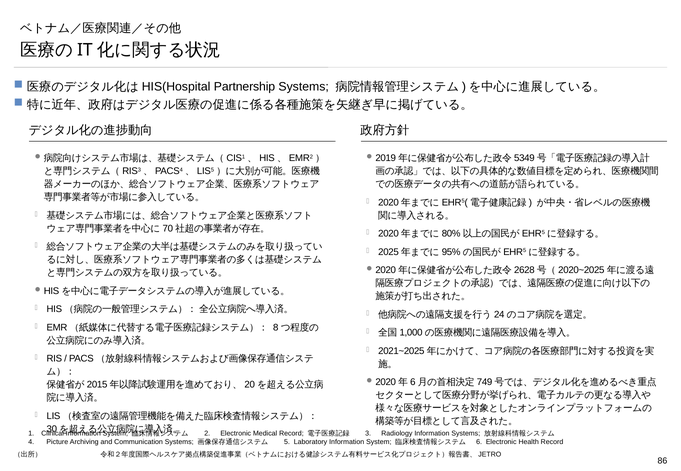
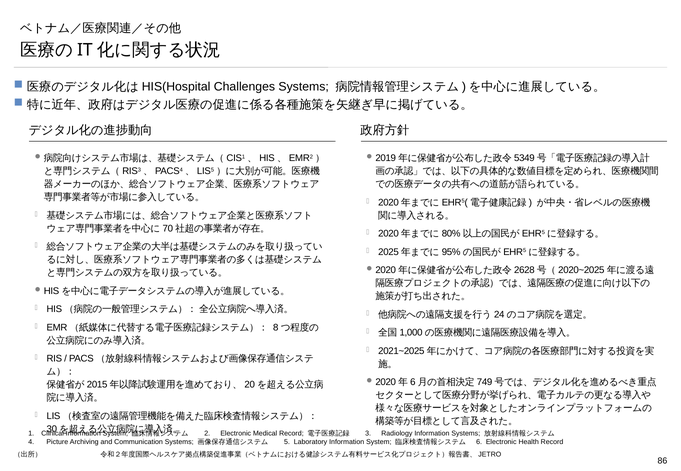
Partnership: Partnership -> Challenges
